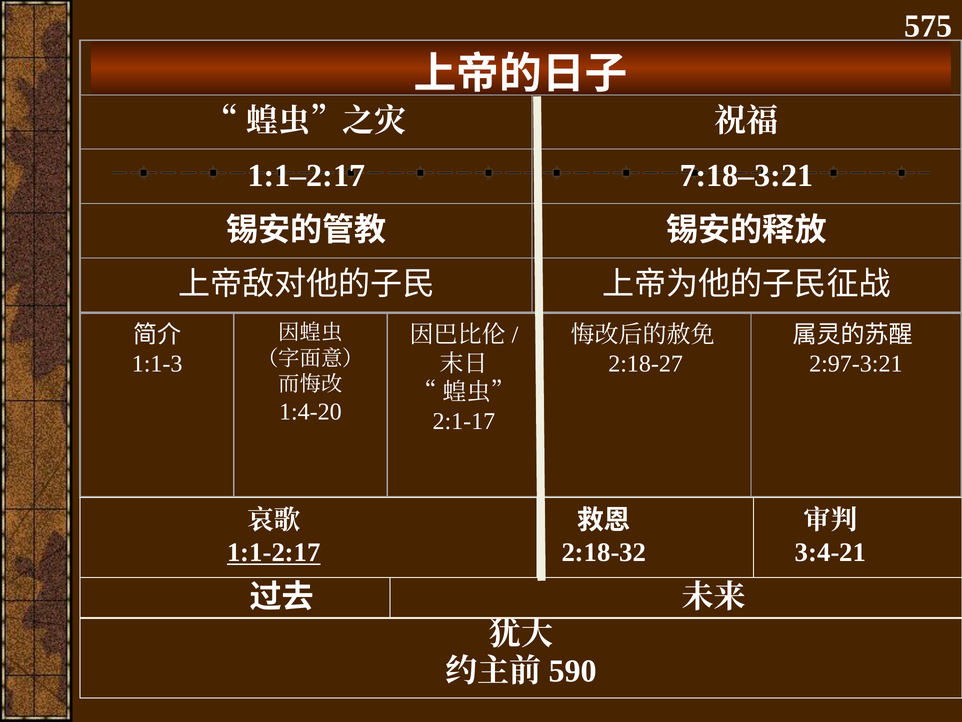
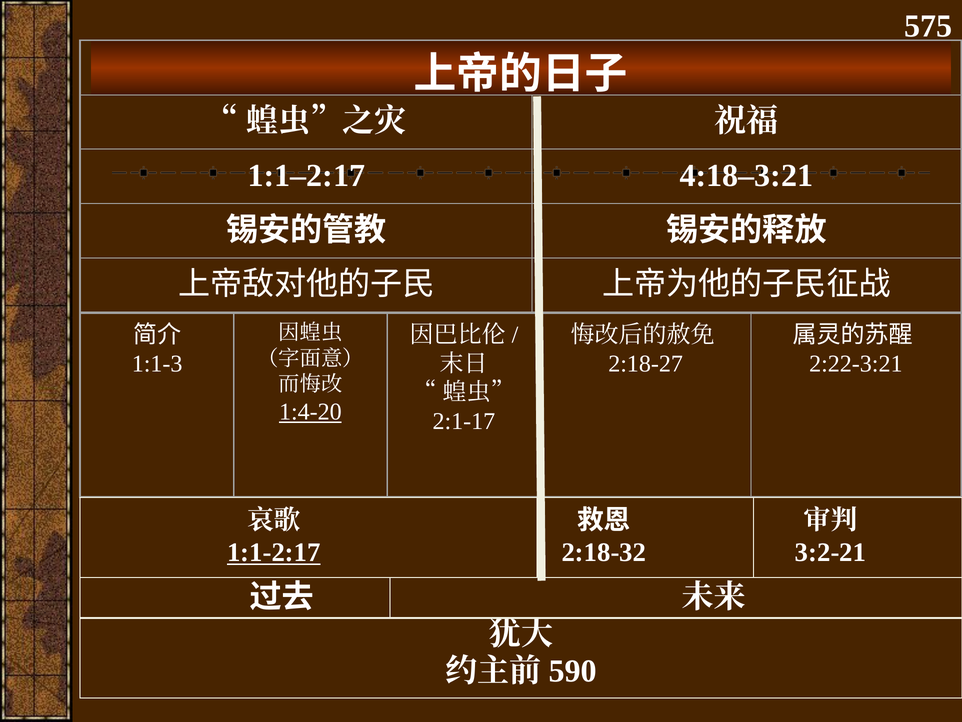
7:18–3:21: 7:18–3:21 -> 4:18–3:21
2:97-3:21: 2:97-3:21 -> 2:22-3:21
1:4-20 underline: none -> present
3:4-21: 3:4-21 -> 3:2-21
